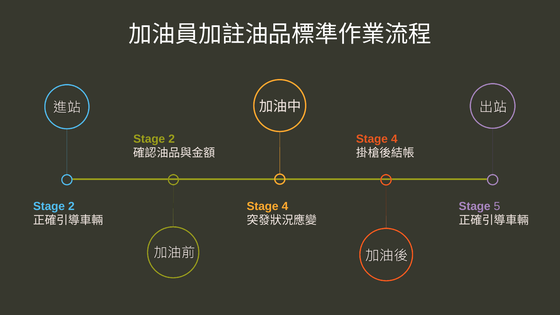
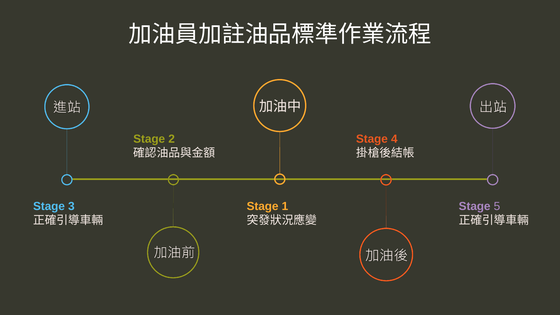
2 at (71, 206): 2 -> 3
4 at (285, 206): 4 -> 1
